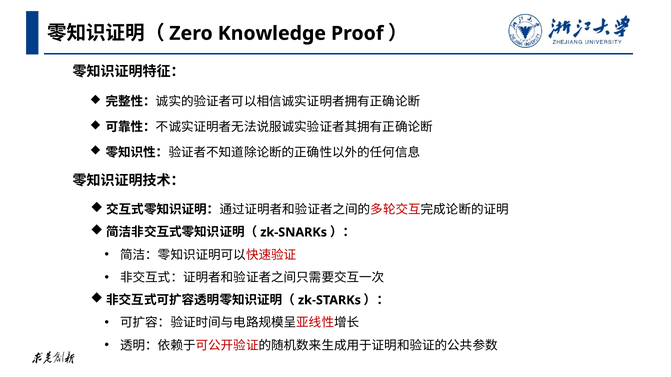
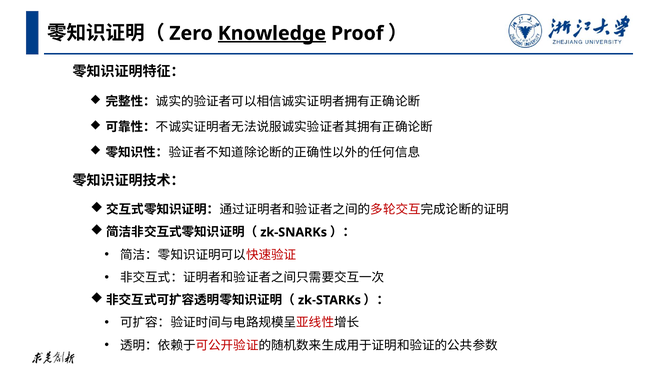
Knowledge underline: none -> present
